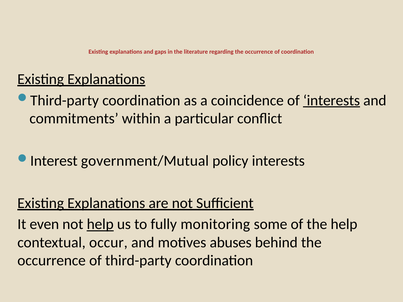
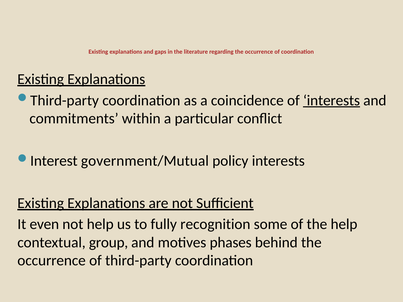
help at (100, 225) underline: present -> none
monitoring: monitoring -> recognition
occur: occur -> group
abuses: abuses -> phases
